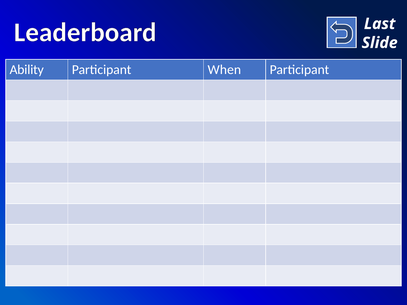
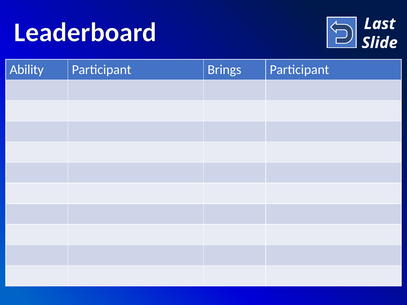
When: When -> Brings
